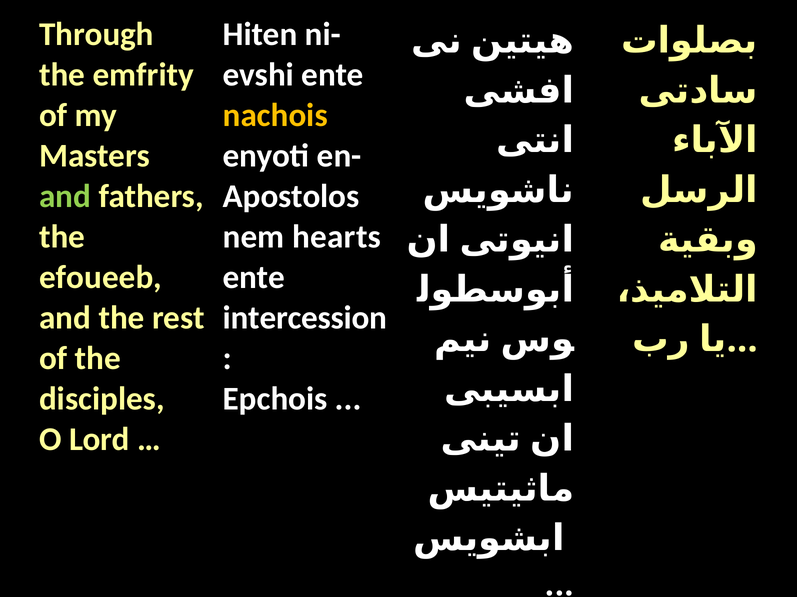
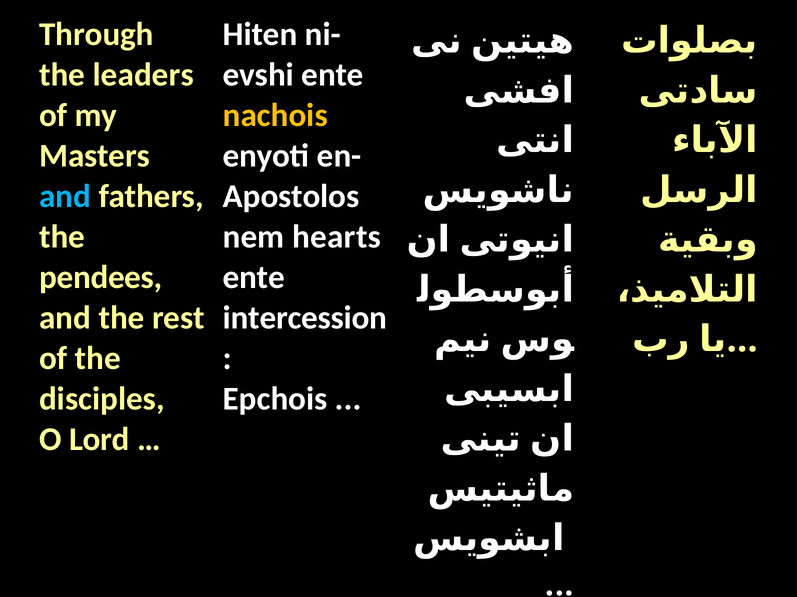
emfrity: emfrity -> leaders
and at (65, 197) colour: light green -> light blue
efoueeb: efoueeb -> pendees
